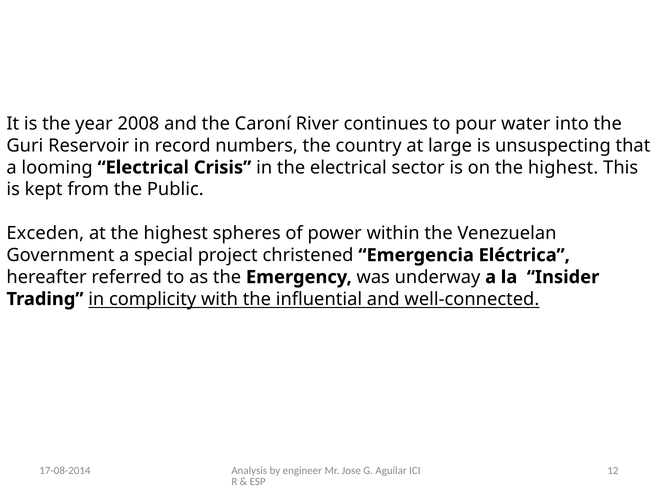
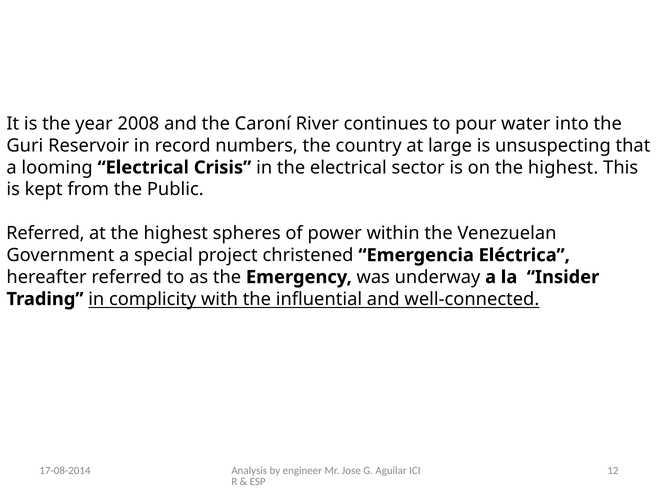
Exceden at (45, 234): Exceden -> Referred
